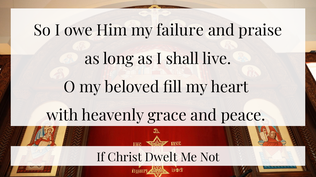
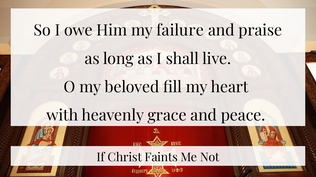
Dwelt: Dwelt -> Faints
